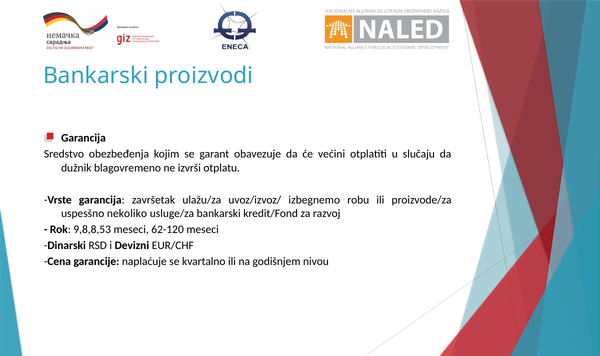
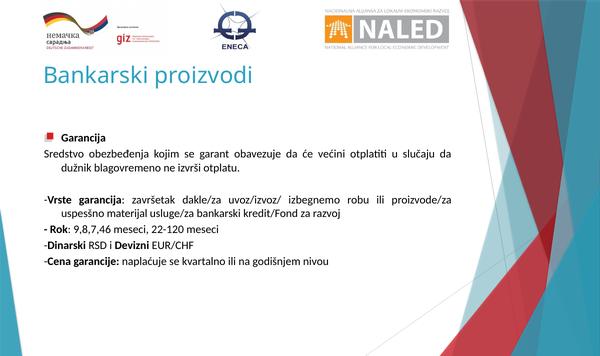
ulažu/za: ulažu/za -> dakle/za
nekoliko: nekoliko -> materijal
9,8,8,53: 9,8,8,53 -> 9,8,7,46
62-120: 62-120 -> 22-120
